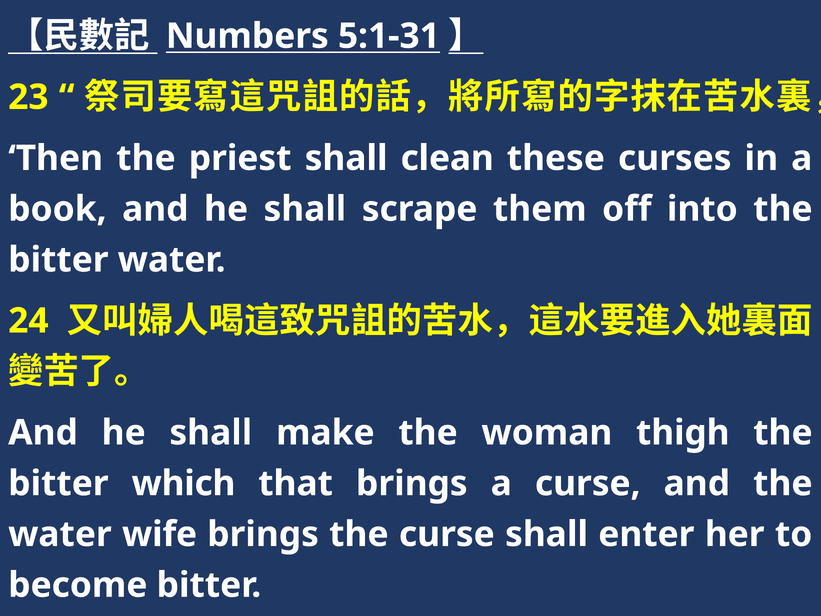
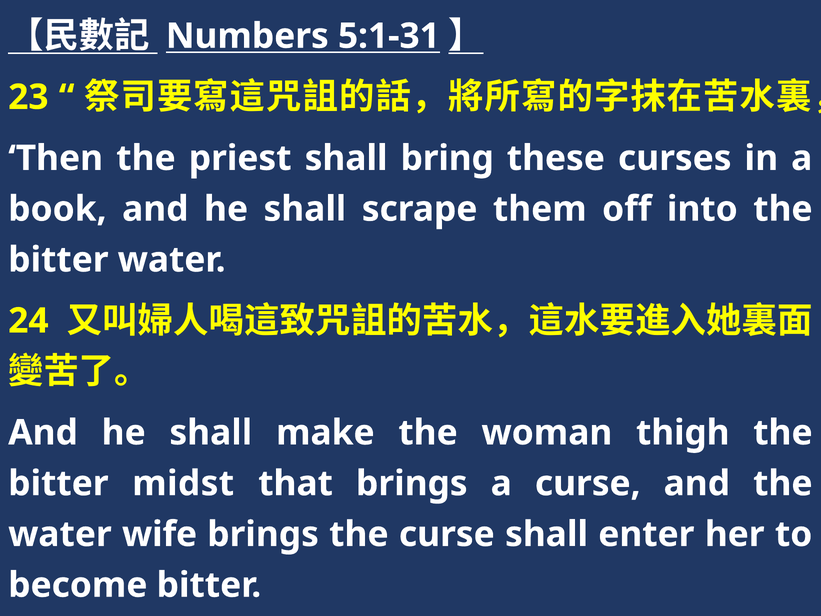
clean: clean -> bring
which: which -> midst
